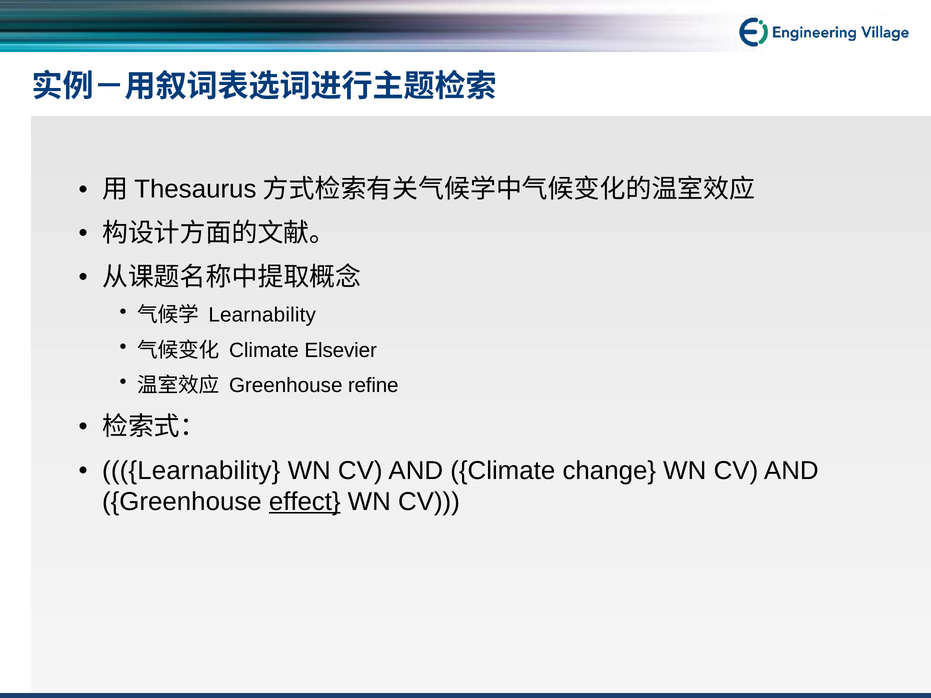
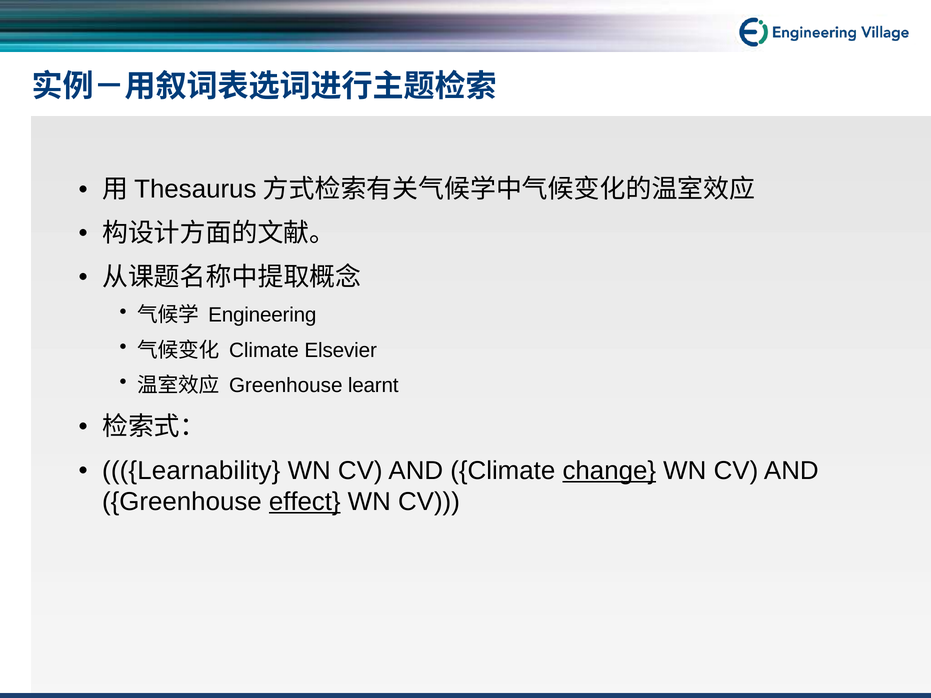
Learnability at (262, 315): Learnability -> Engineering
refine: refine -> learnt
change underline: none -> present
